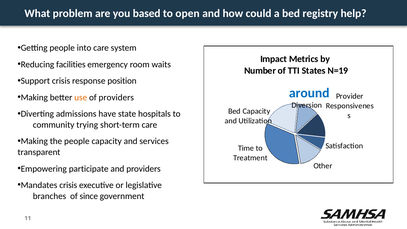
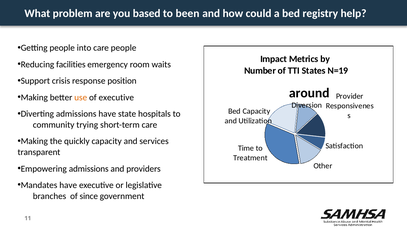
to open: open -> been
care system: system -> people
around colour: blue -> black
of providers: providers -> executive
the people: people -> quickly
Empowering participate: participate -> admissions
Mandates crisis: crisis -> have
